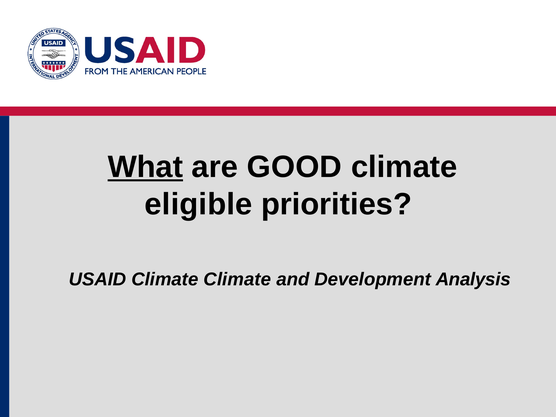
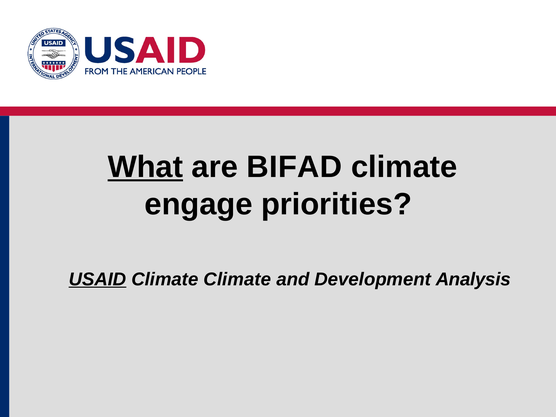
GOOD: GOOD -> BIFAD
eligible: eligible -> engage
USAID underline: none -> present
